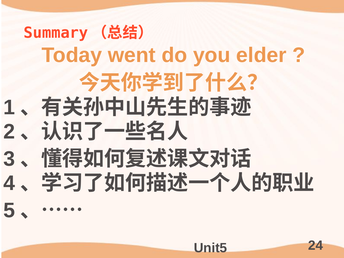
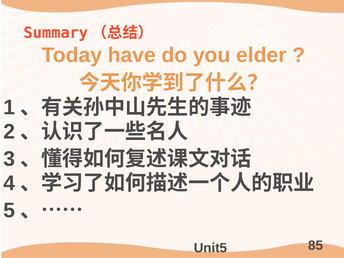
went: went -> have
24: 24 -> 85
